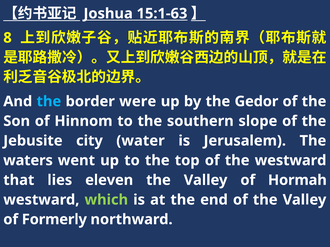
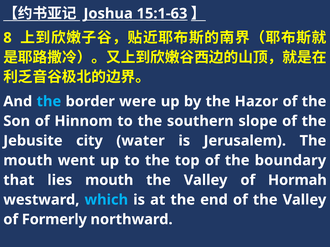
Gedor: Gedor -> Hazor
waters at (28, 161): waters -> mouth
the westward: westward -> boundary
lies eleven: eleven -> mouth
which colour: light green -> light blue
